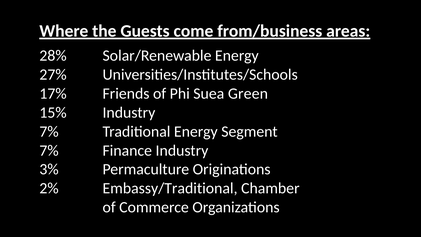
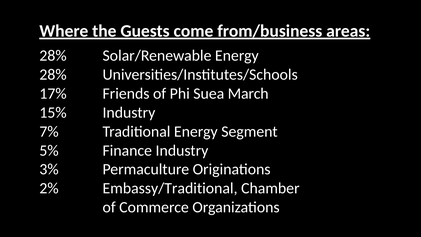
27% at (53, 75): 27% -> 28%
Green: Green -> March
7% at (49, 150): 7% -> 5%
